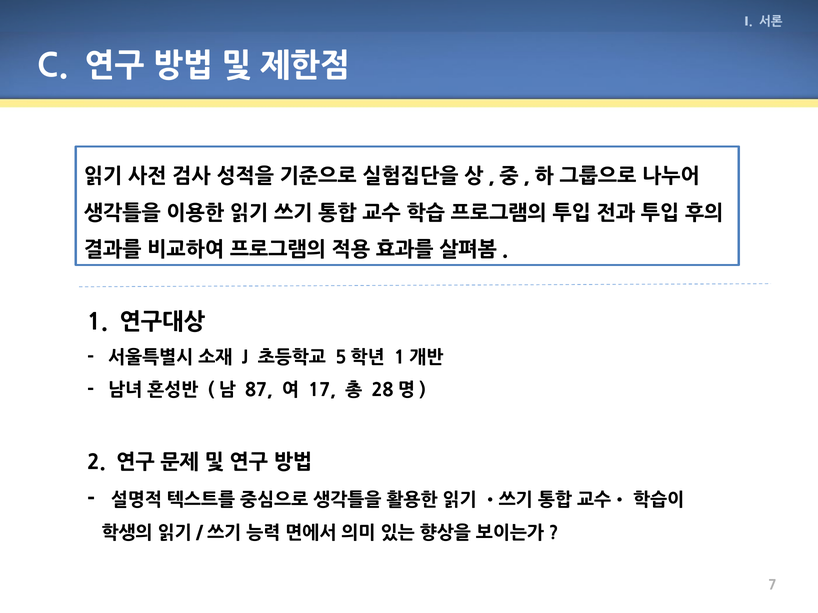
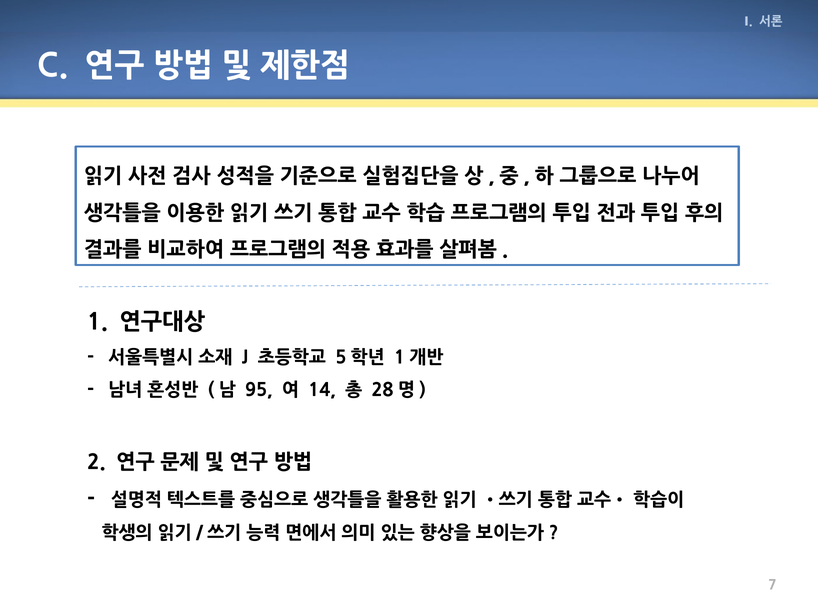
87: 87 -> 95
17: 17 -> 14
